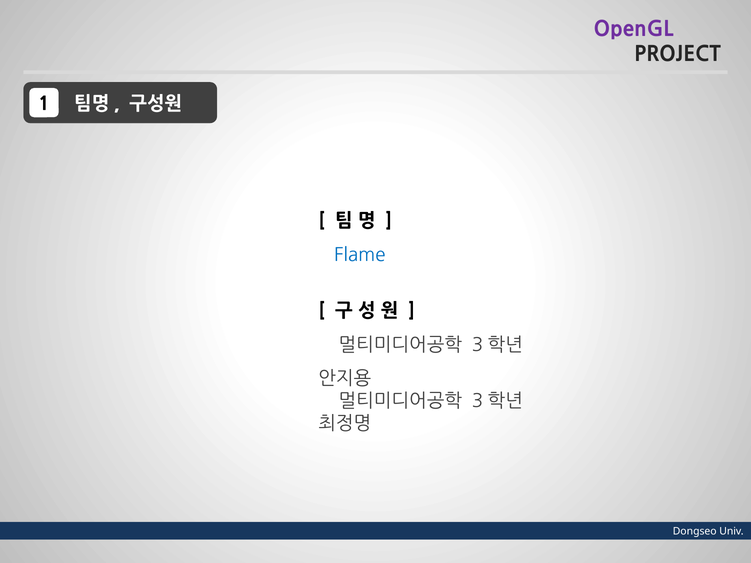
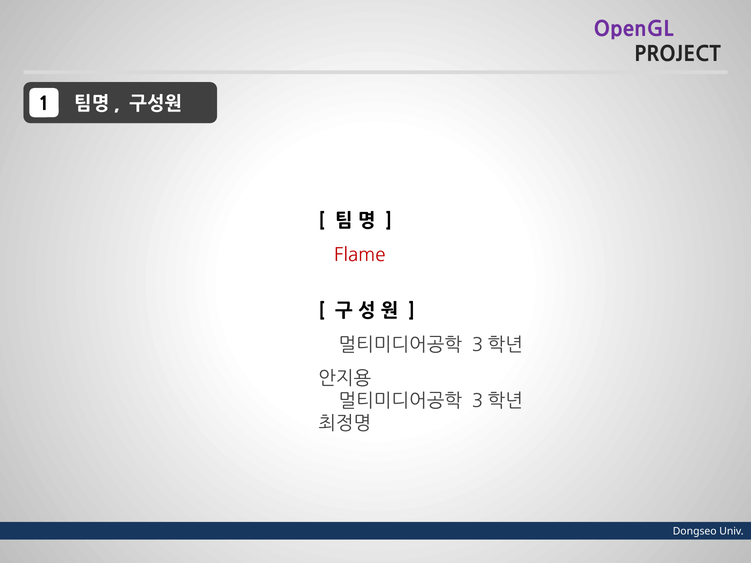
Flame colour: blue -> red
